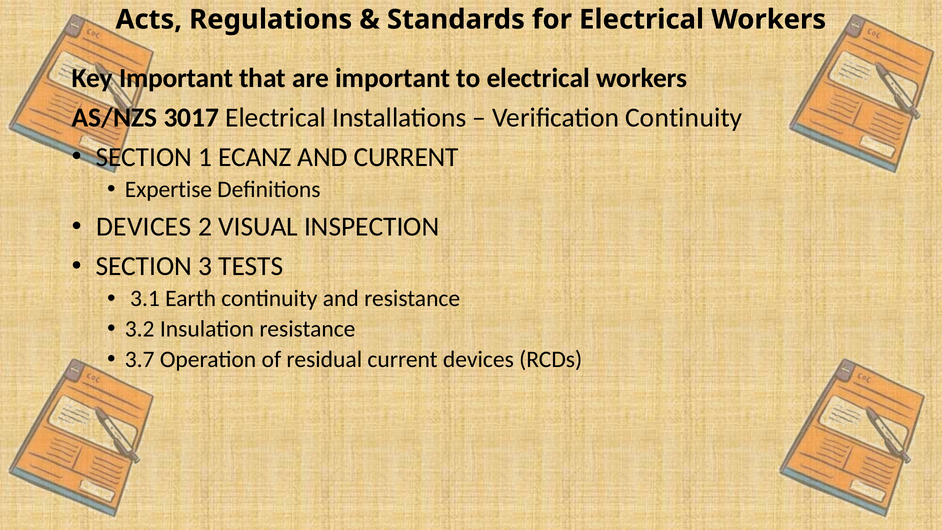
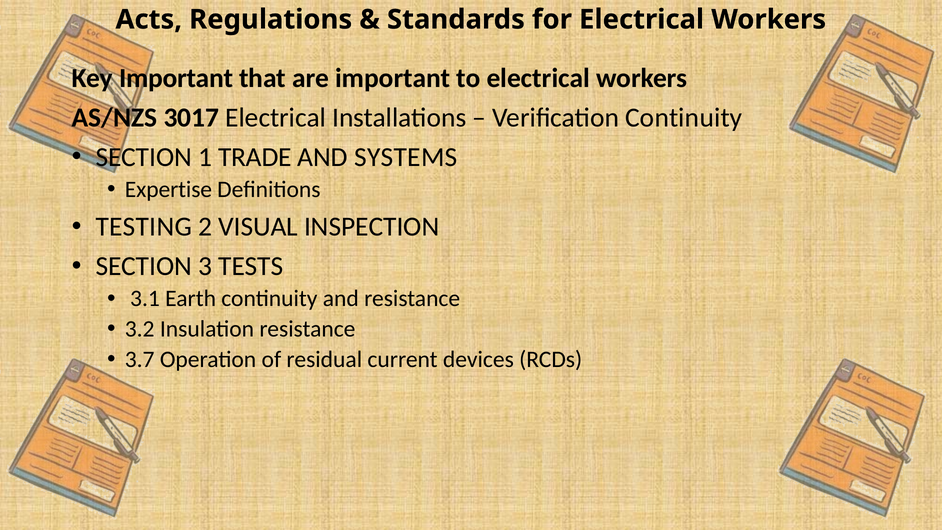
ECANZ: ECANZ -> TRADE
AND CURRENT: CURRENT -> SYSTEMS
DEVICES at (144, 227): DEVICES -> TESTING
